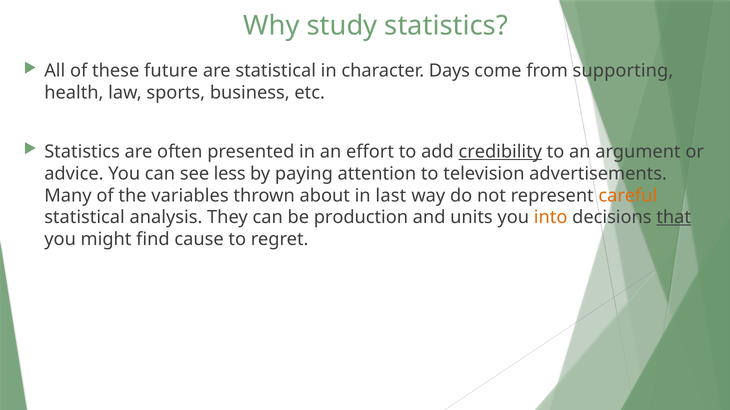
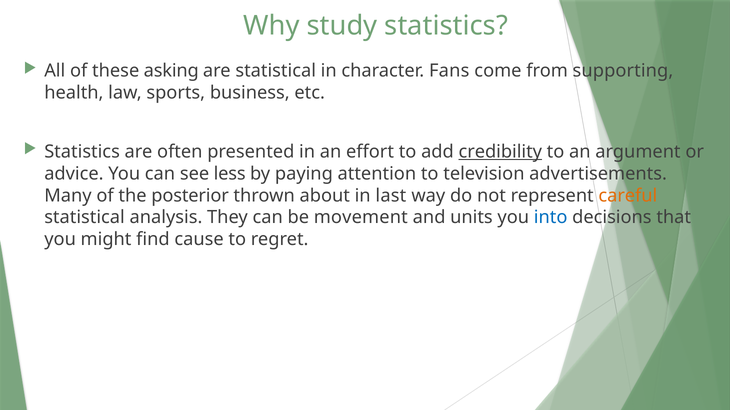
future: future -> asking
Days: Days -> Fans
variables: variables -> posterior
production: production -> movement
into colour: orange -> blue
that underline: present -> none
